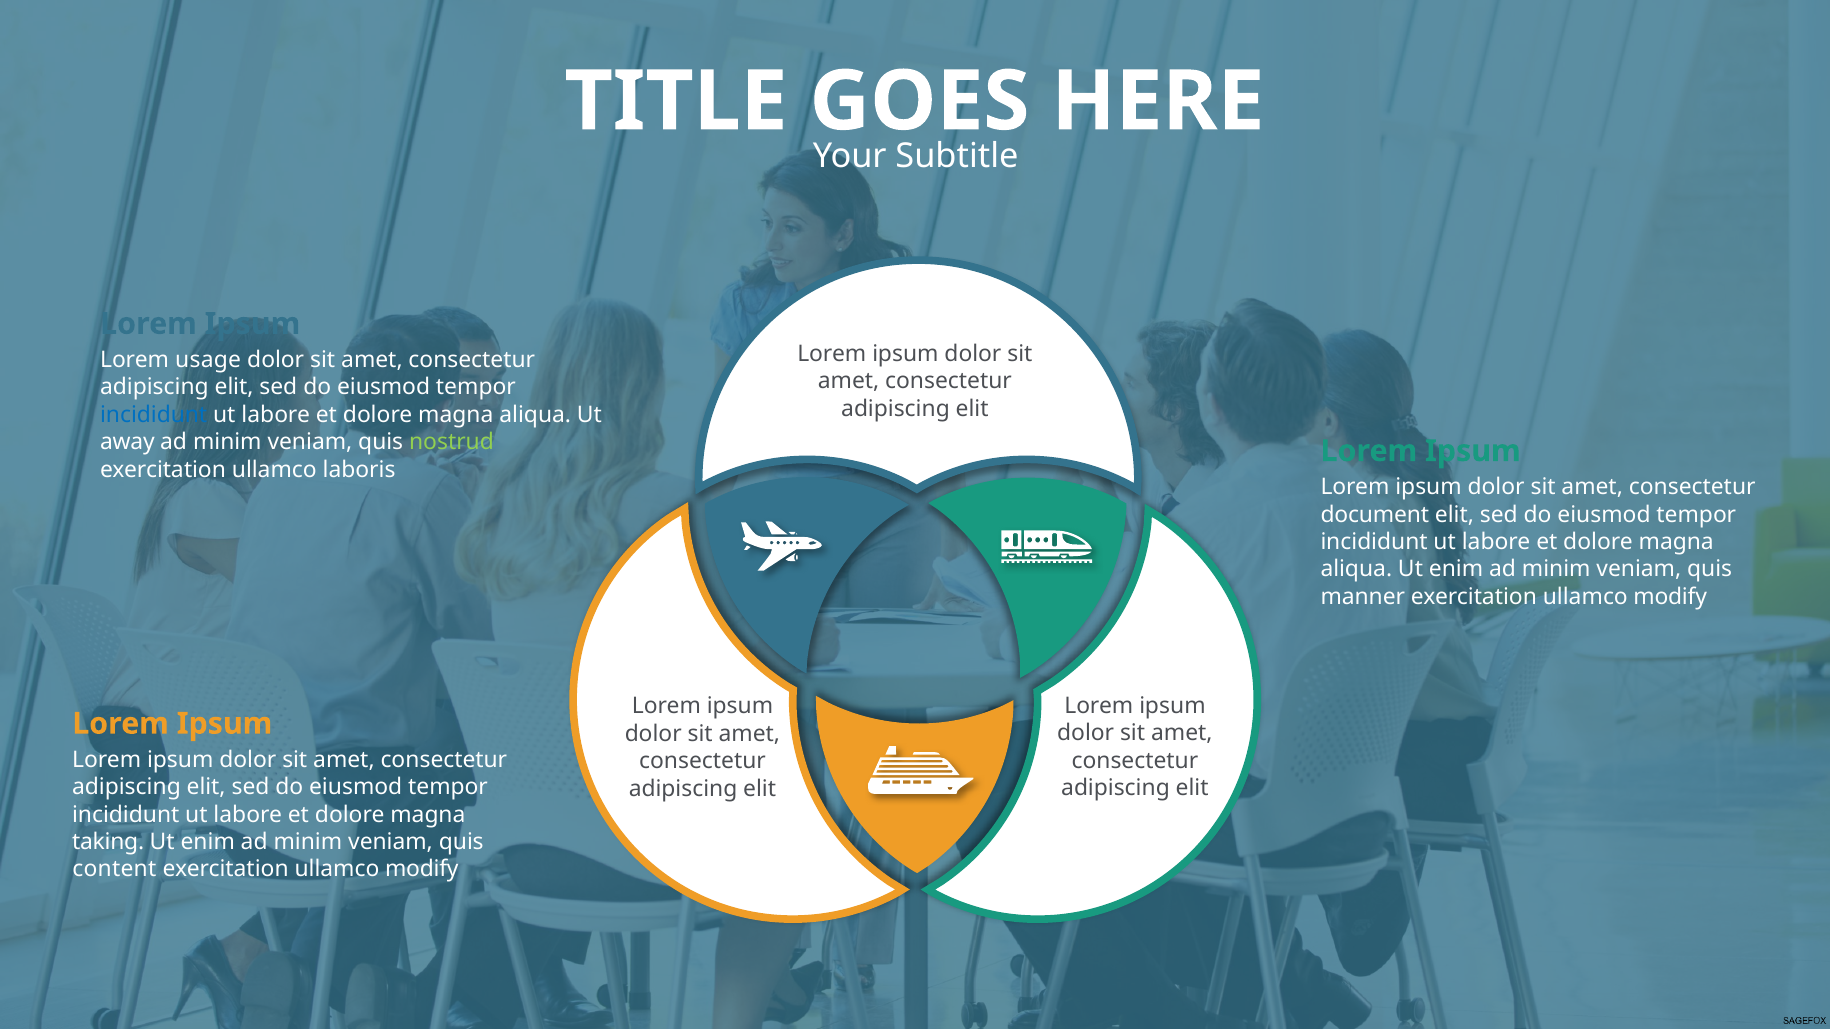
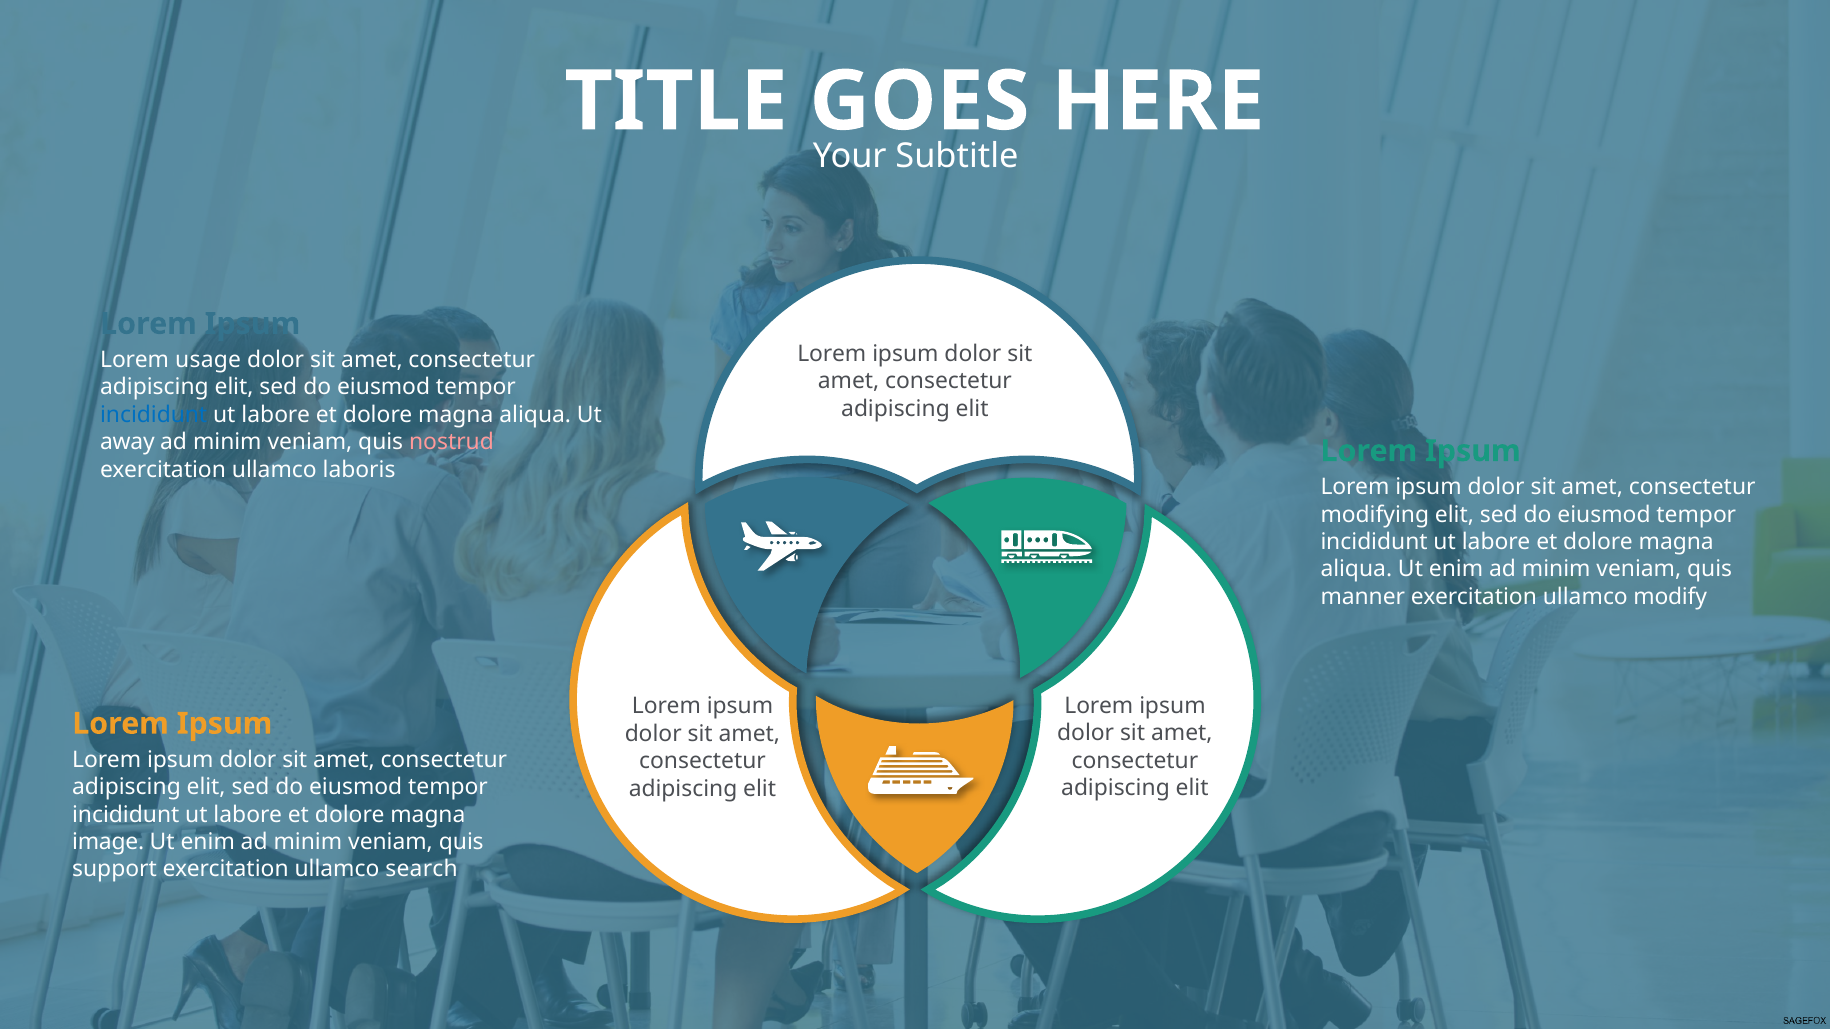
nostrud colour: light green -> pink
document: document -> modifying
taking: taking -> image
content: content -> support
modify at (422, 870): modify -> search
